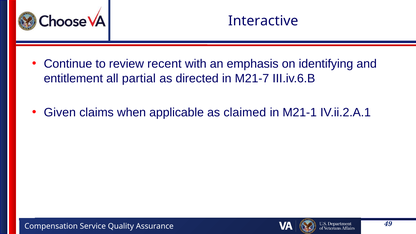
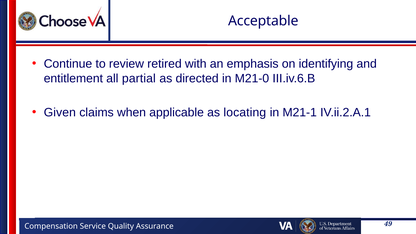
Interactive: Interactive -> Acceptable
recent: recent -> retired
M21-7: M21-7 -> M21-0
claimed: claimed -> locating
